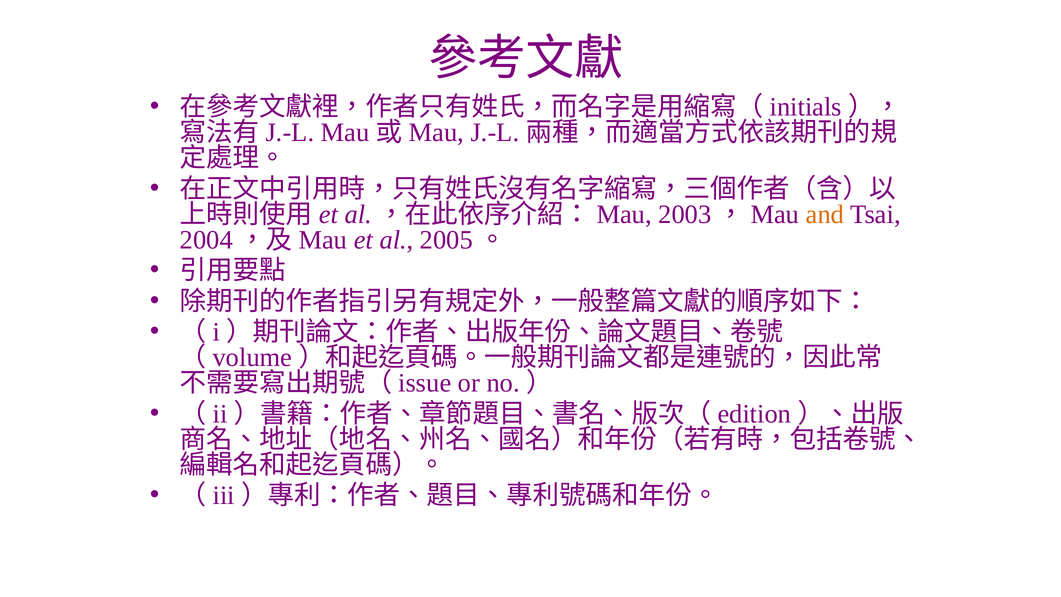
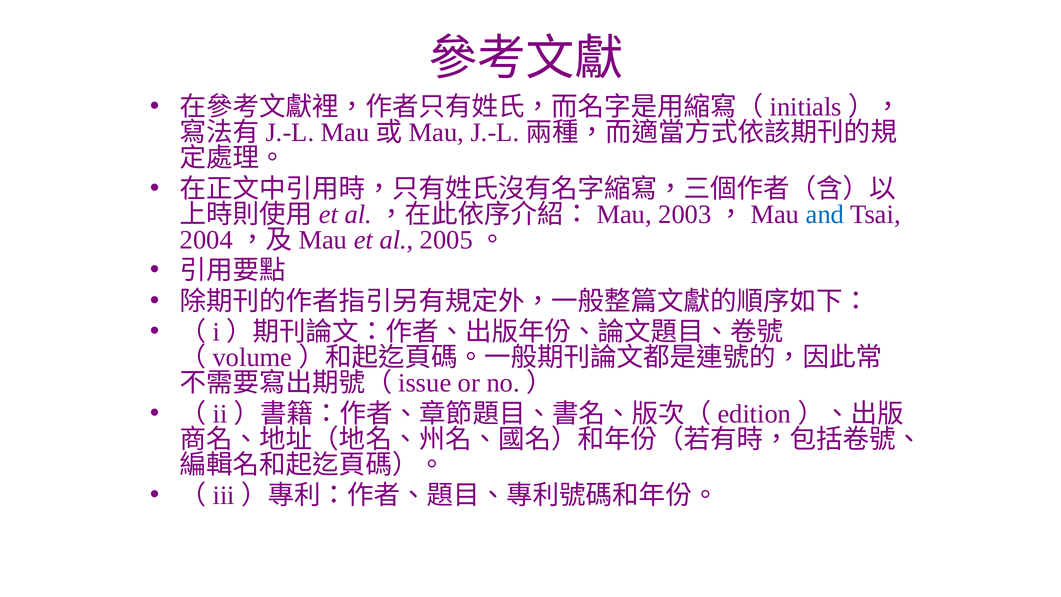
and colour: orange -> blue
